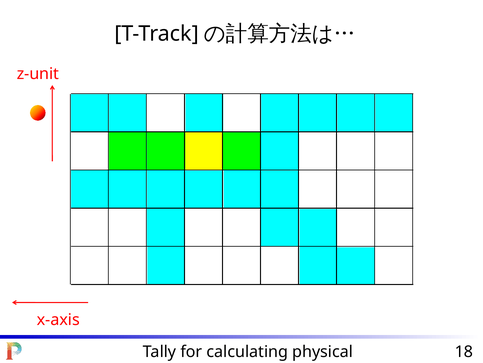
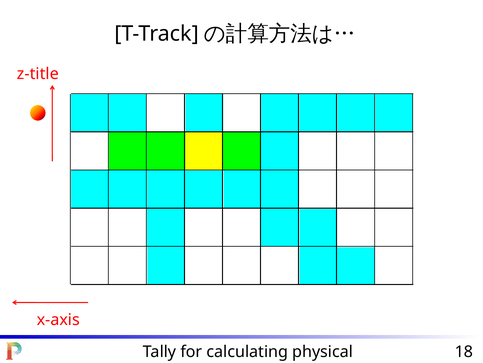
z-unit: z-unit -> z-title
